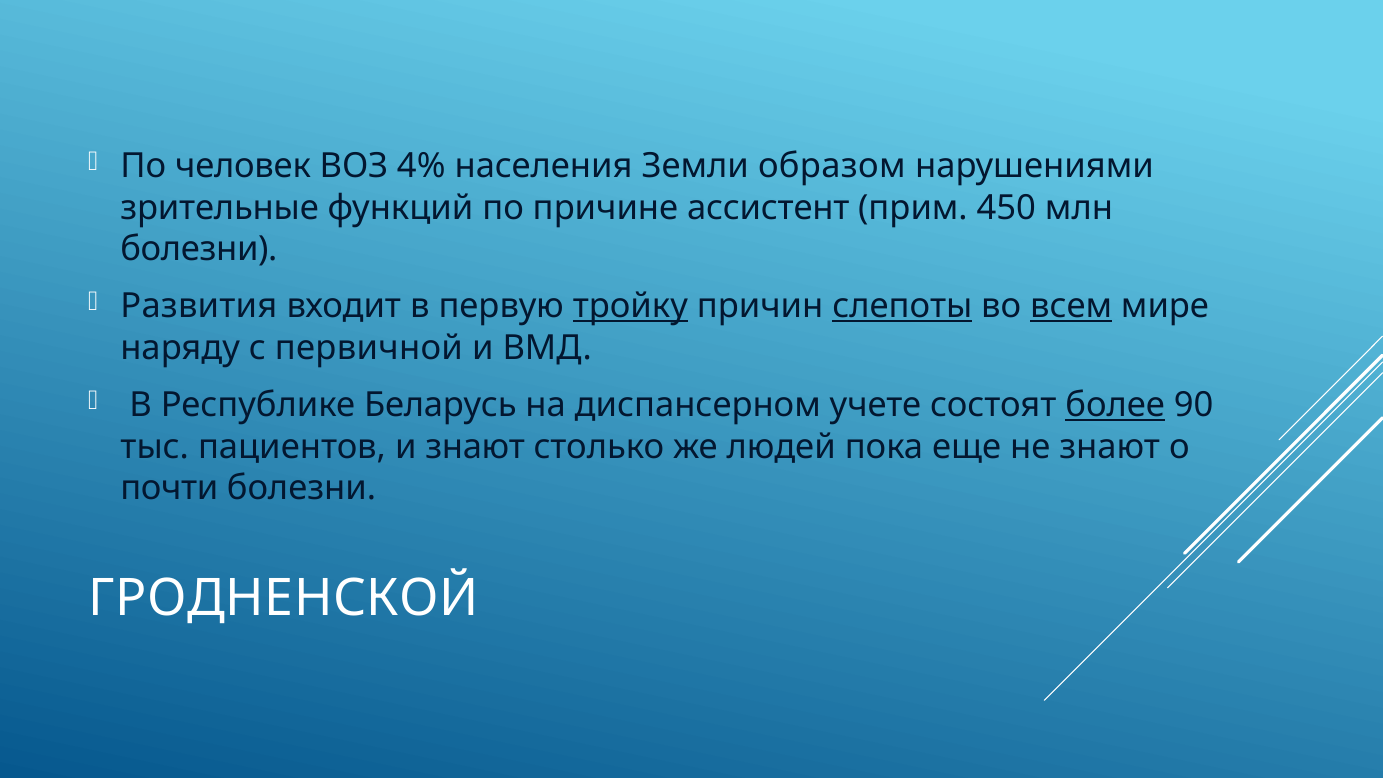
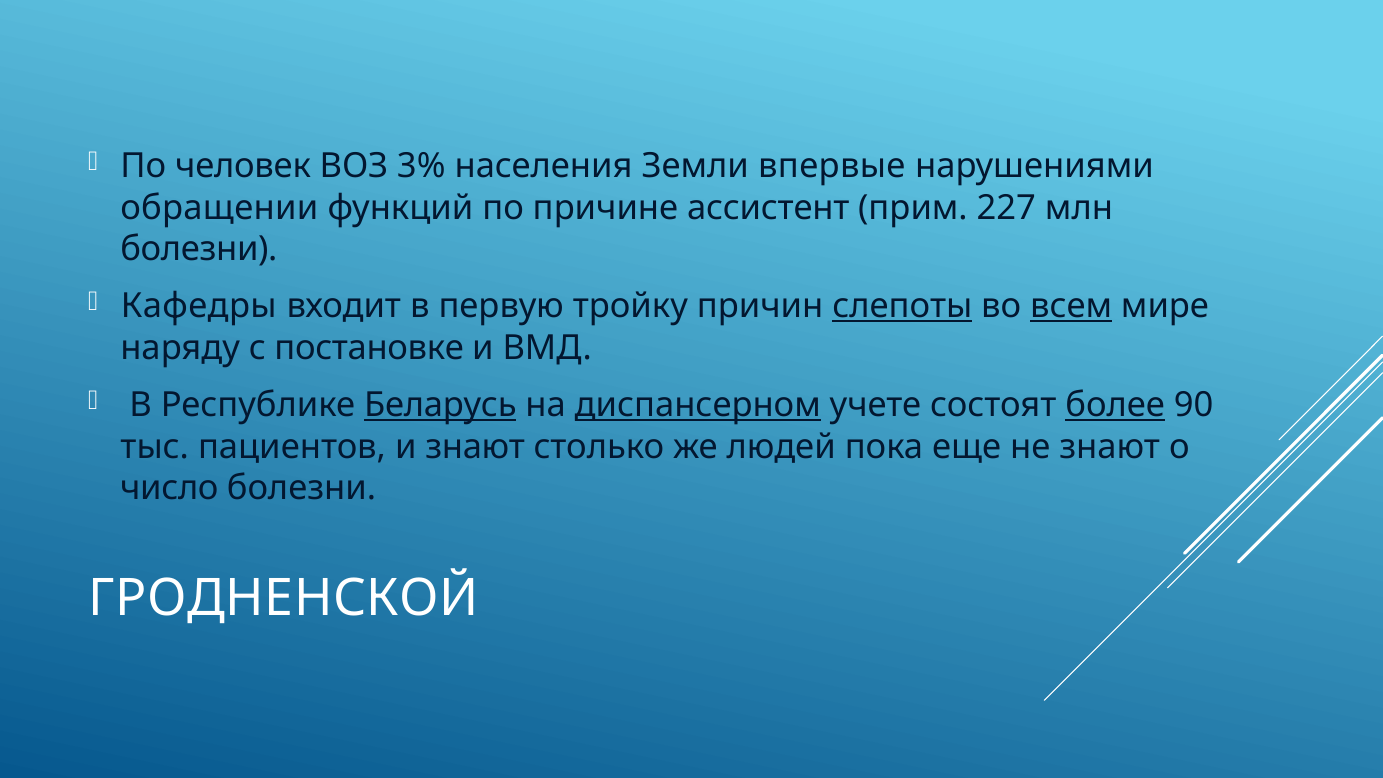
4%: 4% -> 3%
образом: образом -> впервые
зрительные: зрительные -> обращении
450: 450 -> 227
Развития: Развития -> Кафедры
тройку underline: present -> none
первичной: первичной -> постановке
Беларусь underline: none -> present
диспансерном underline: none -> present
почти: почти -> число
